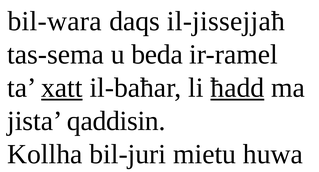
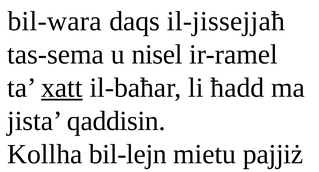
beda: beda -> nisel
ħadd underline: present -> none
bil-juri: bil-juri -> bil-lejn
huwa: huwa -> pajjiż
